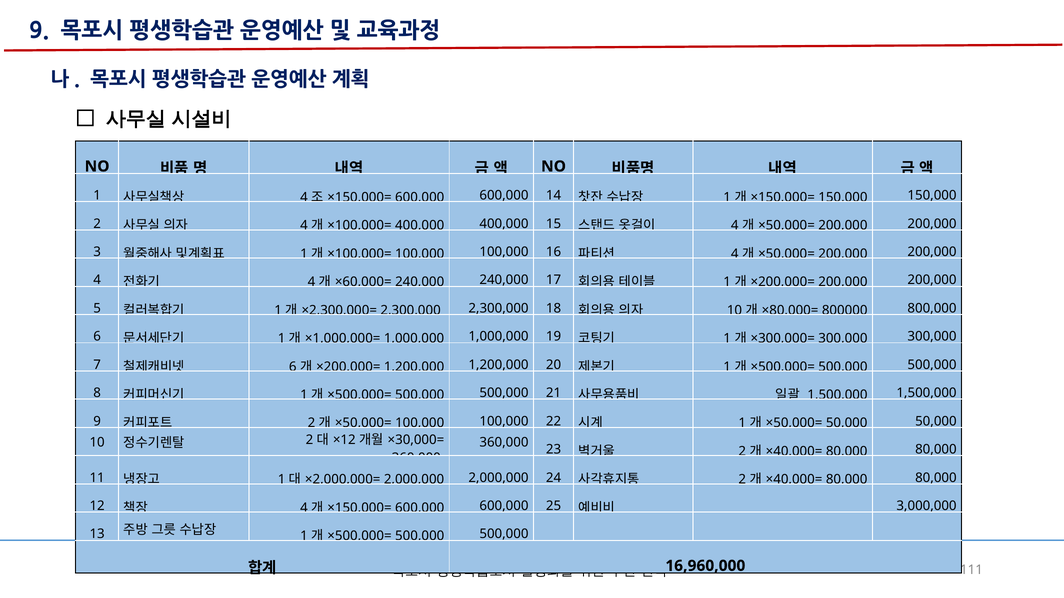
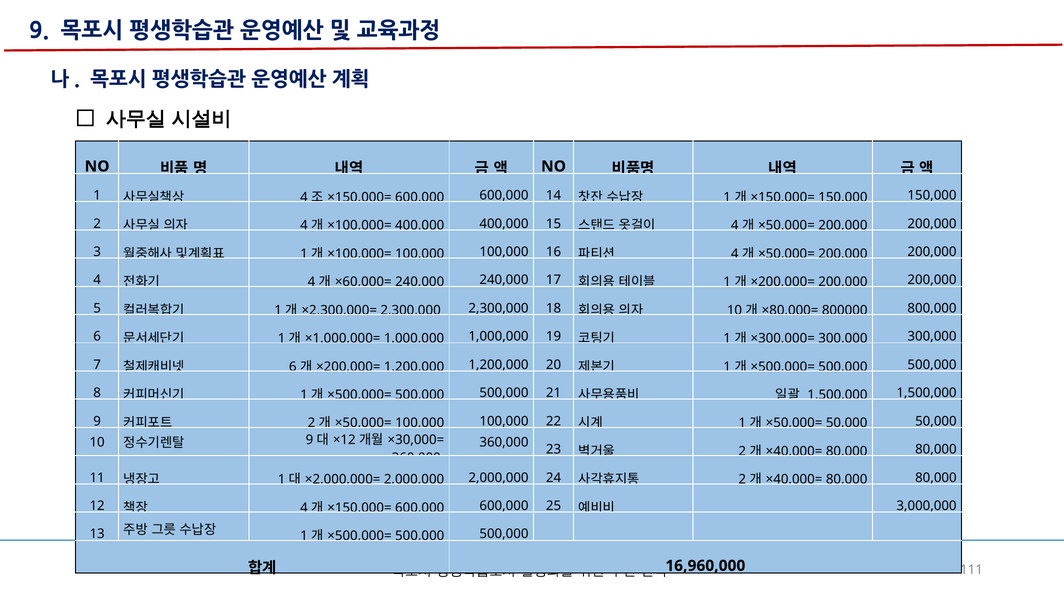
2 at (309, 440): 2 -> 9
